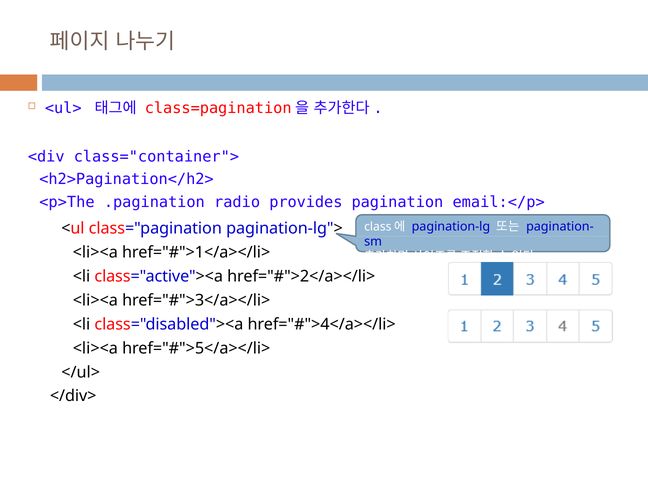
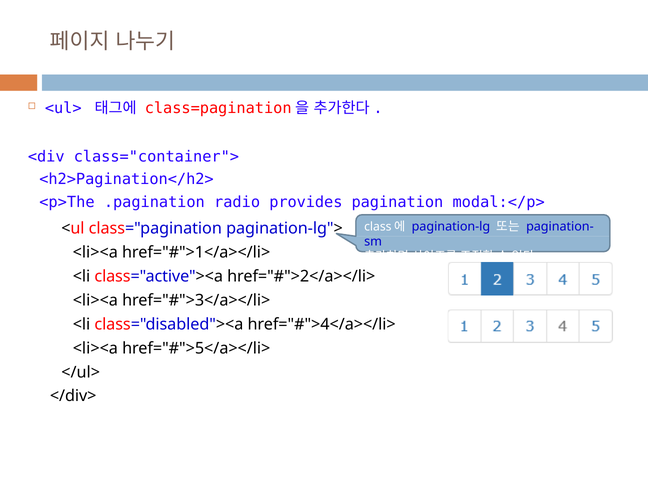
email:</p>: email:</p> -> modal:</p>
